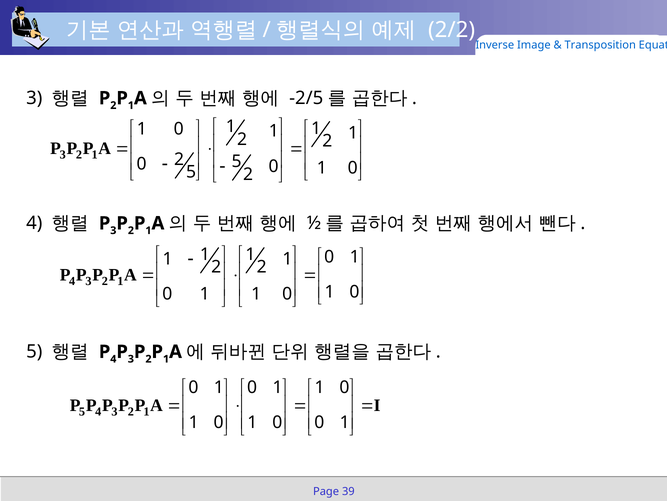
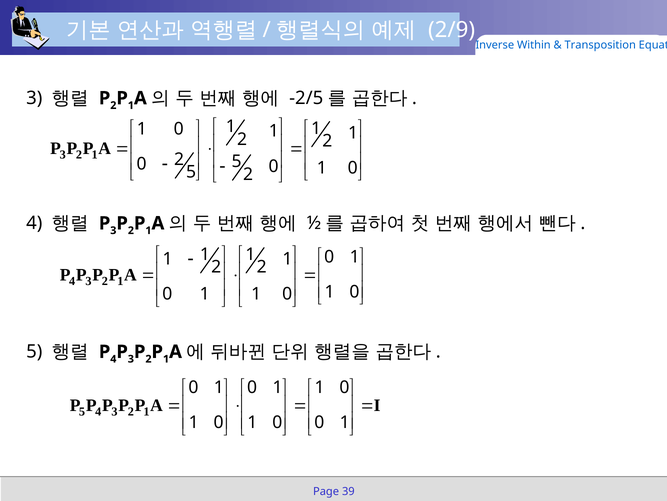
2/2: 2/2 -> 2/9
Image: Image -> Within
